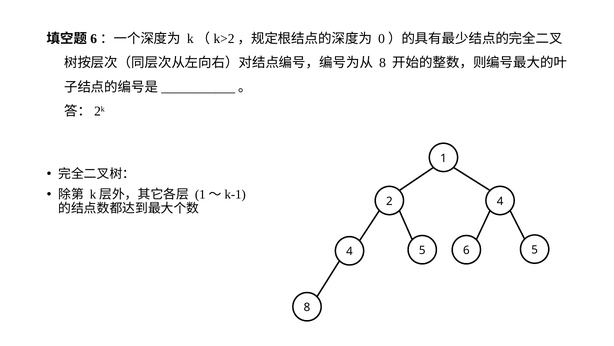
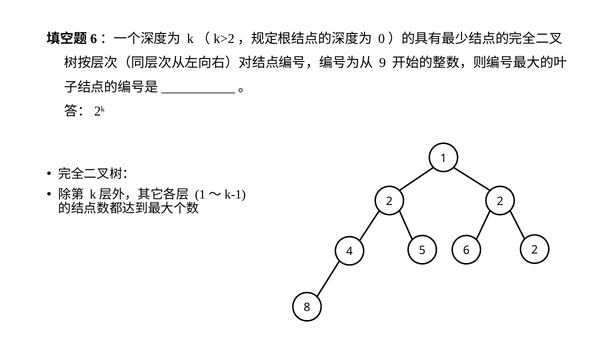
8 at (383, 63): 8 -> 9
2 4: 4 -> 2
4 5: 5 -> 2
